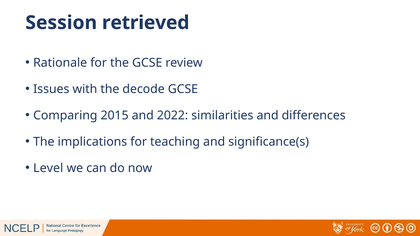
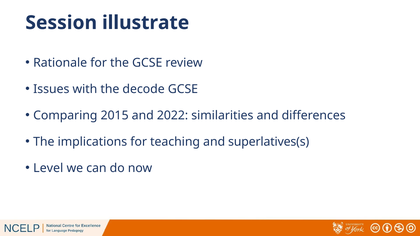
retrieved: retrieved -> illustrate
significance(s: significance(s -> superlatives(s
